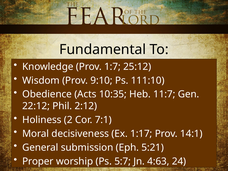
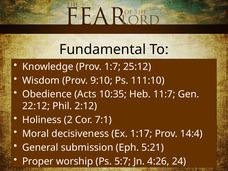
14:1: 14:1 -> 14:4
4:63: 4:63 -> 4:26
